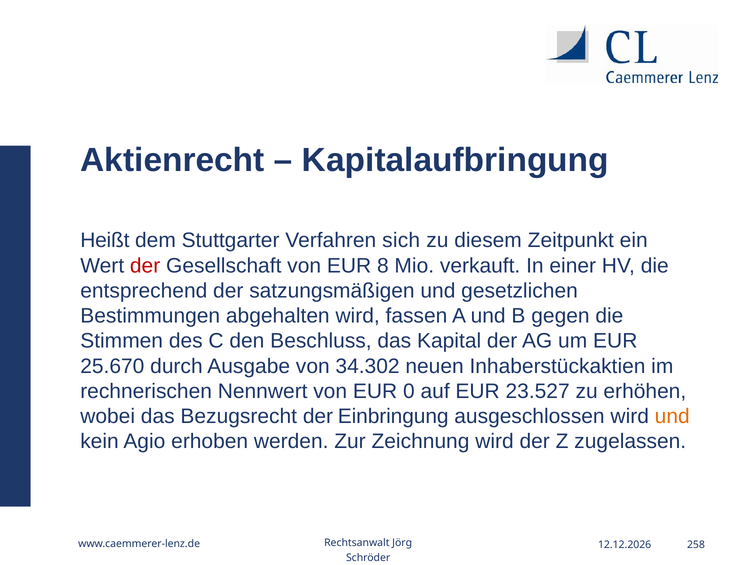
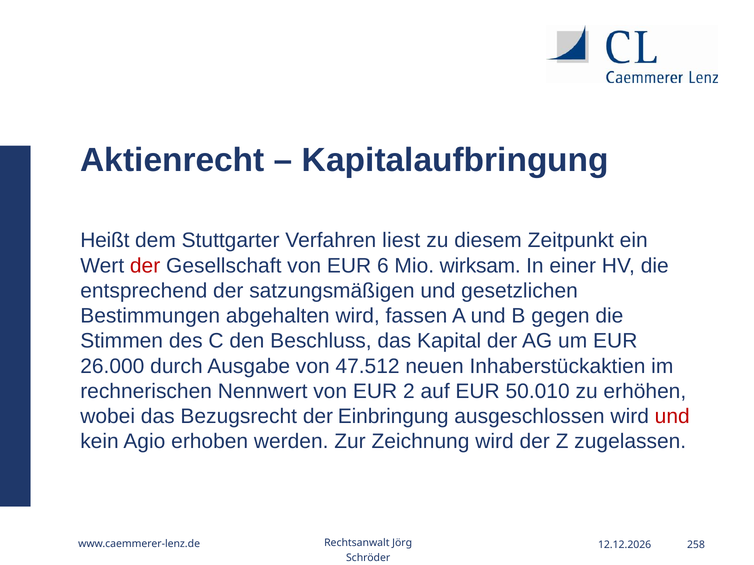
sich: sich -> liest
8: 8 -> 6
verkauft: verkauft -> wirksam
25.670: 25.670 -> 26.000
34.302: 34.302 -> 47.512
0: 0 -> 2
23.527: 23.527 -> 50.010
und at (672, 417) colour: orange -> red
